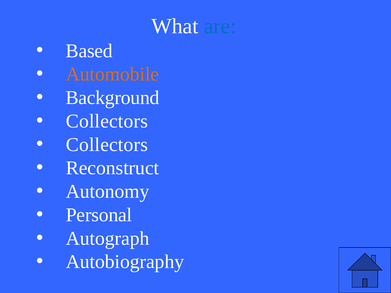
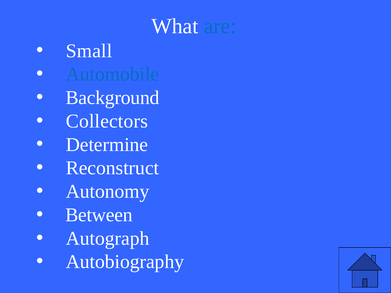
Based: Based -> Small
Automobile colour: orange -> blue
Collectors at (107, 145): Collectors -> Determine
Personal: Personal -> Between
